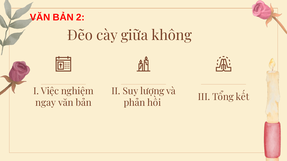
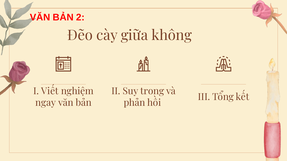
Việc: Việc -> Viết
lượng: lượng -> trong
